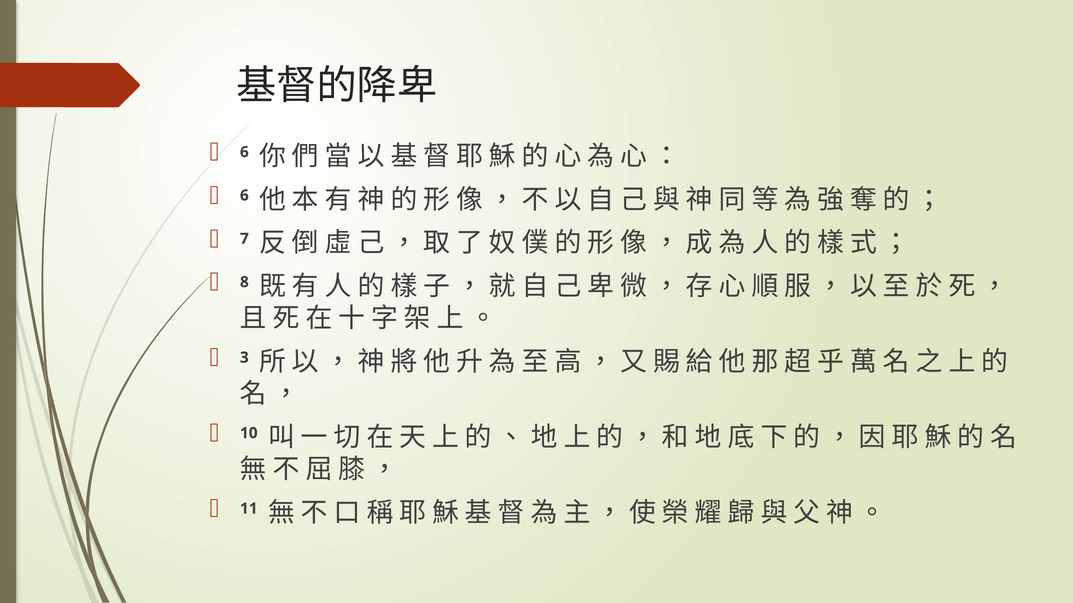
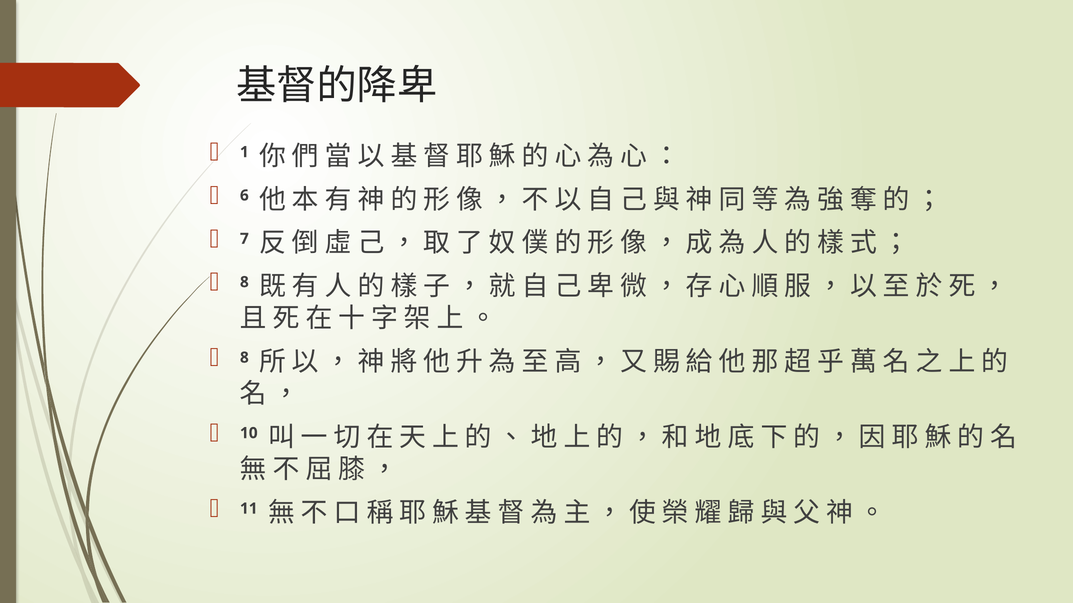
6 at (244, 152): 6 -> 1
3 at (244, 358): 3 -> 8
